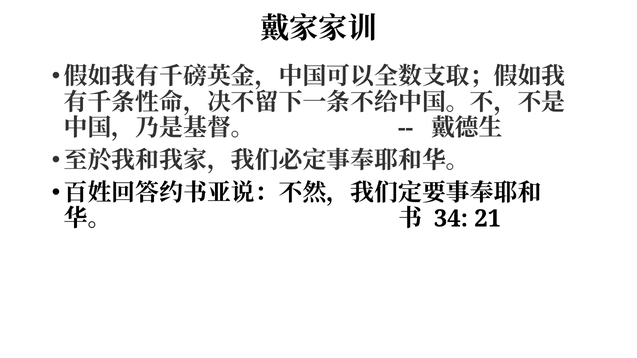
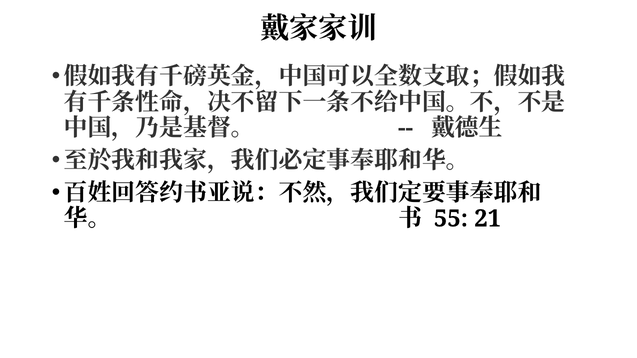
34: 34 -> 55
